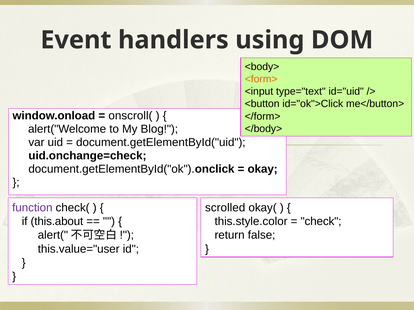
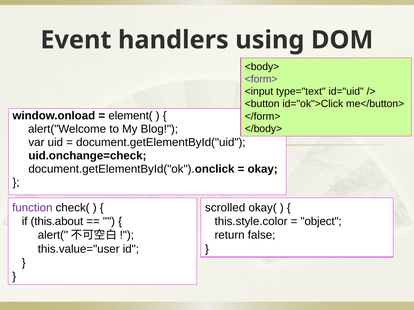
<form> colour: orange -> purple
onscroll(: onscroll( -> element(
check: check -> object
